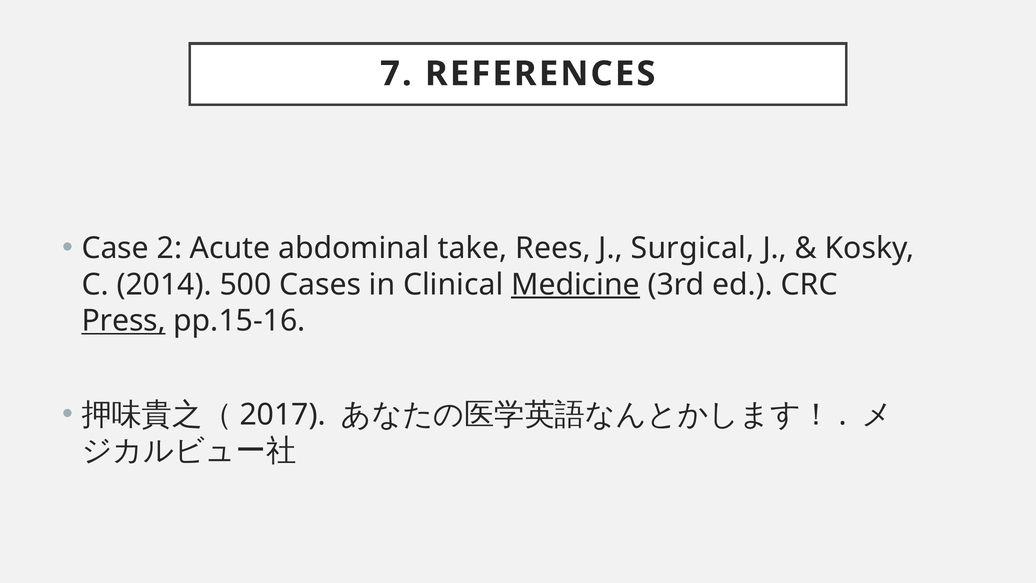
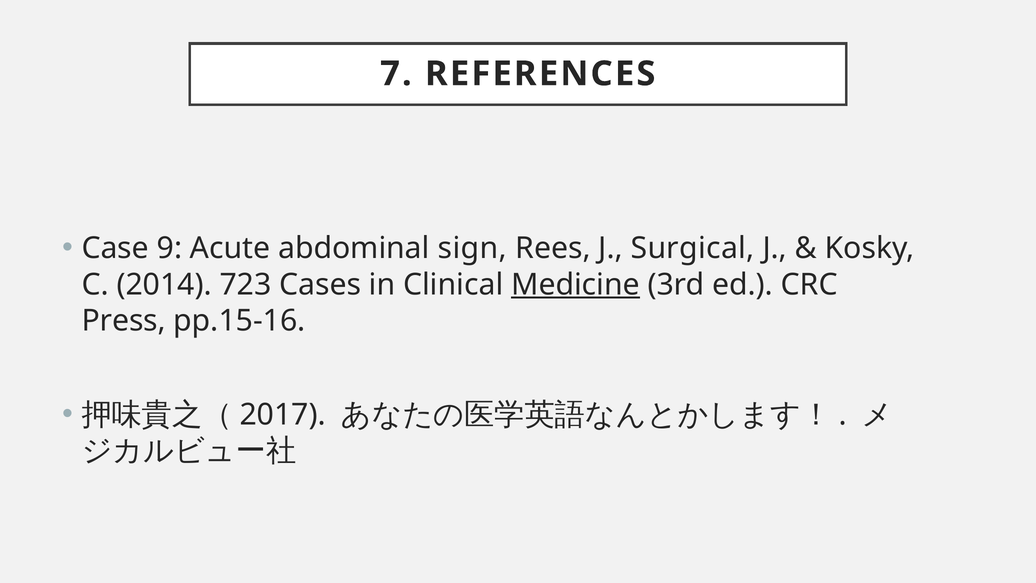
2: 2 -> 9
take: take -> sign
500: 500 -> 723
Press underline: present -> none
